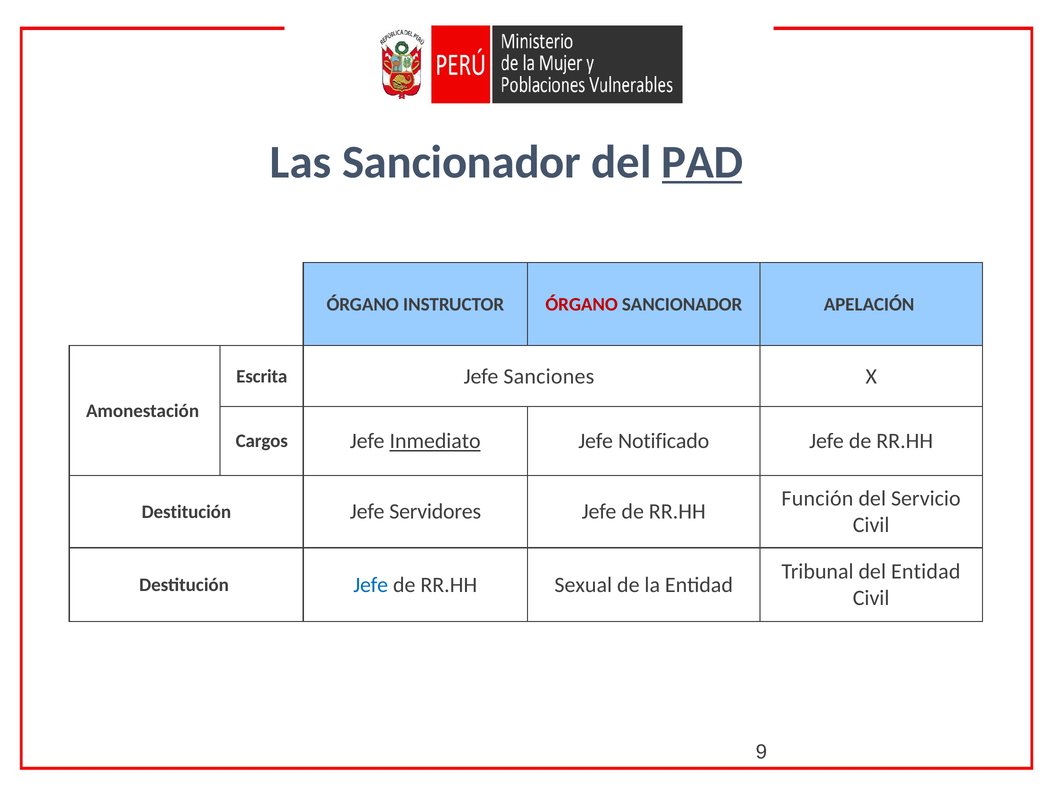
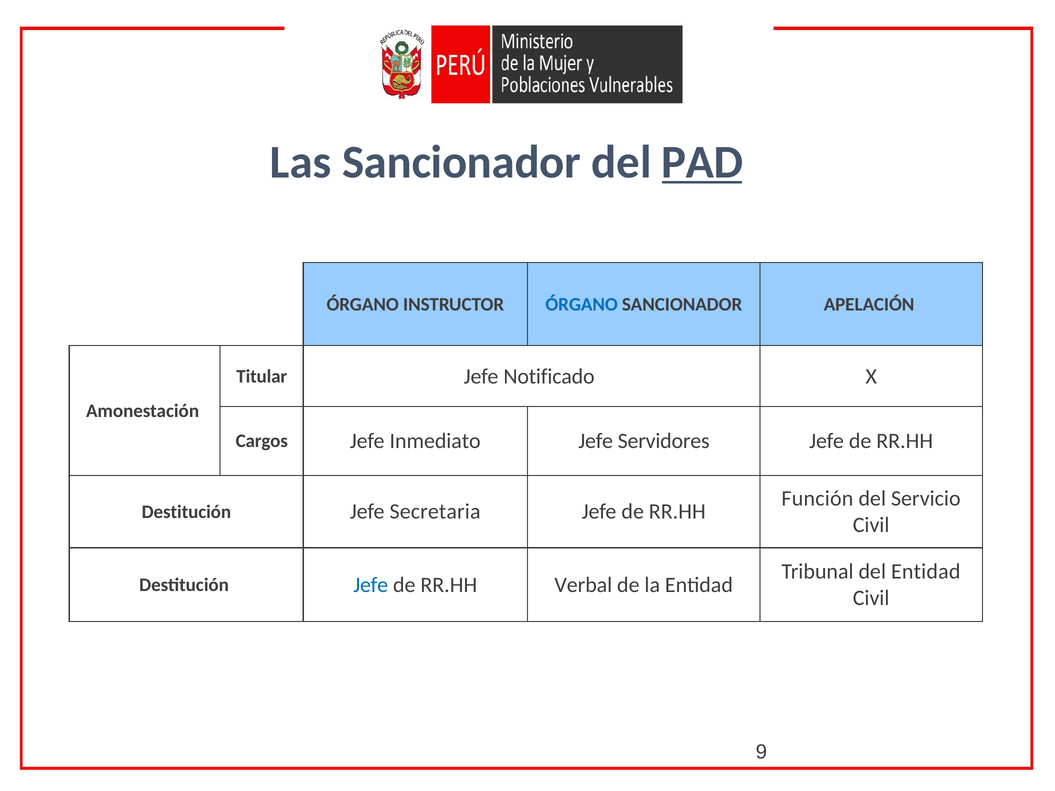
ÓRGANO at (582, 304) colour: red -> blue
Escrita: Escrita -> Titular
Sanciones: Sanciones -> Notificado
Inmediato underline: present -> none
Notificado: Notificado -> Servidores
Servidores: Servidores -> Secretaria
Sexual: Sexual -> Verbal
